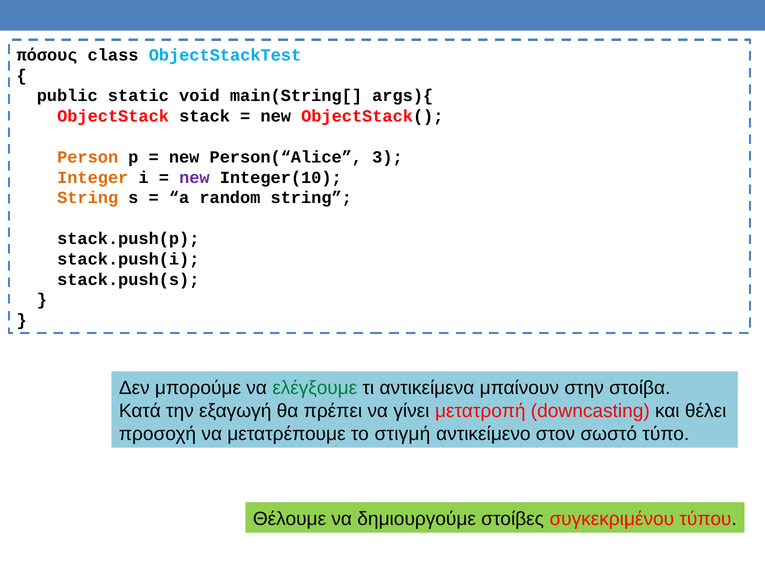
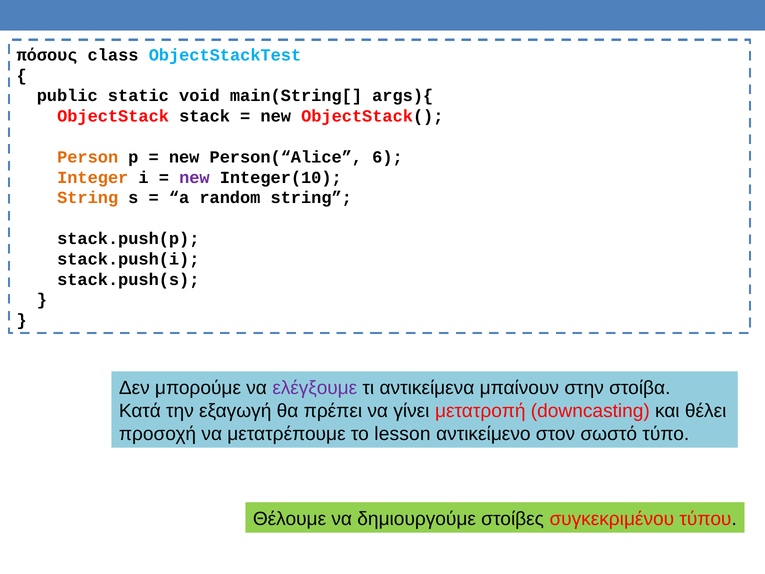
3: 3 -> 6
ελέγξουμε colour: green -> purple
στιγμή: στιγμή -> lesson
